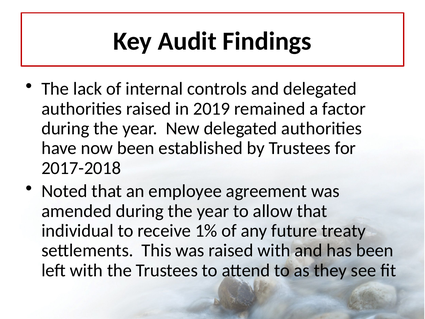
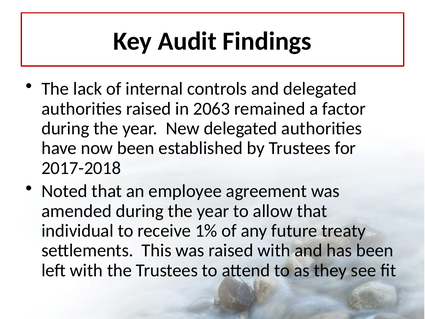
2019: 2019 -> 2063
